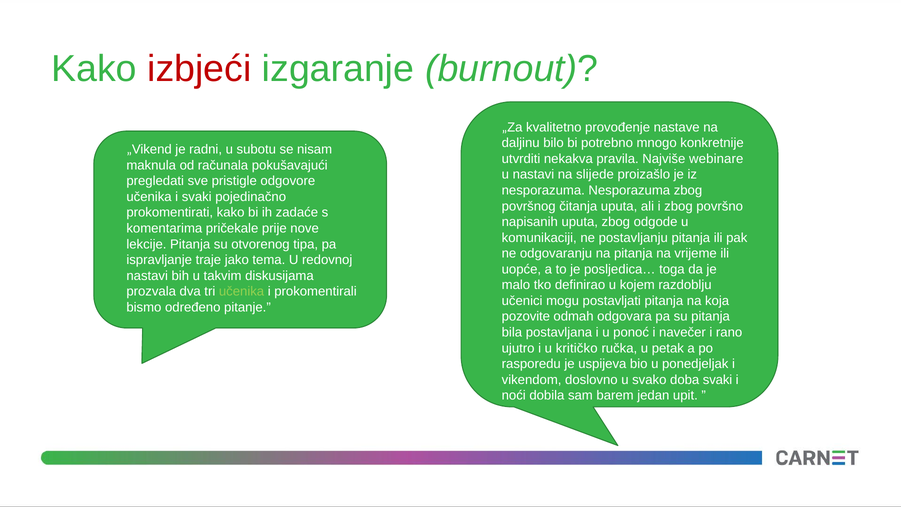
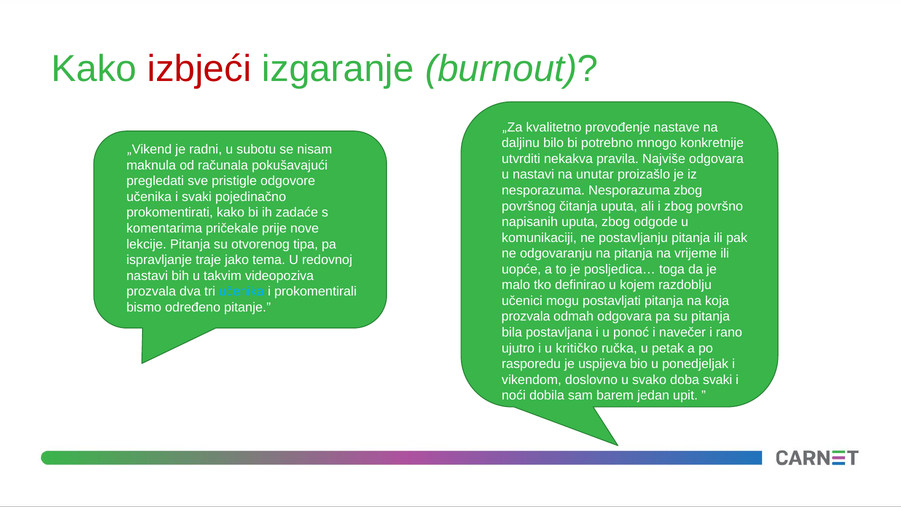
Najviše webinare: webinare -> odgovara
slijede: slijede -> unutar
diskusijama: diskusijama -> videopoziva
učenika at (242, 292) colour: light green -> light blue
pozovite at (526, 317): pozovite -> prozvala
